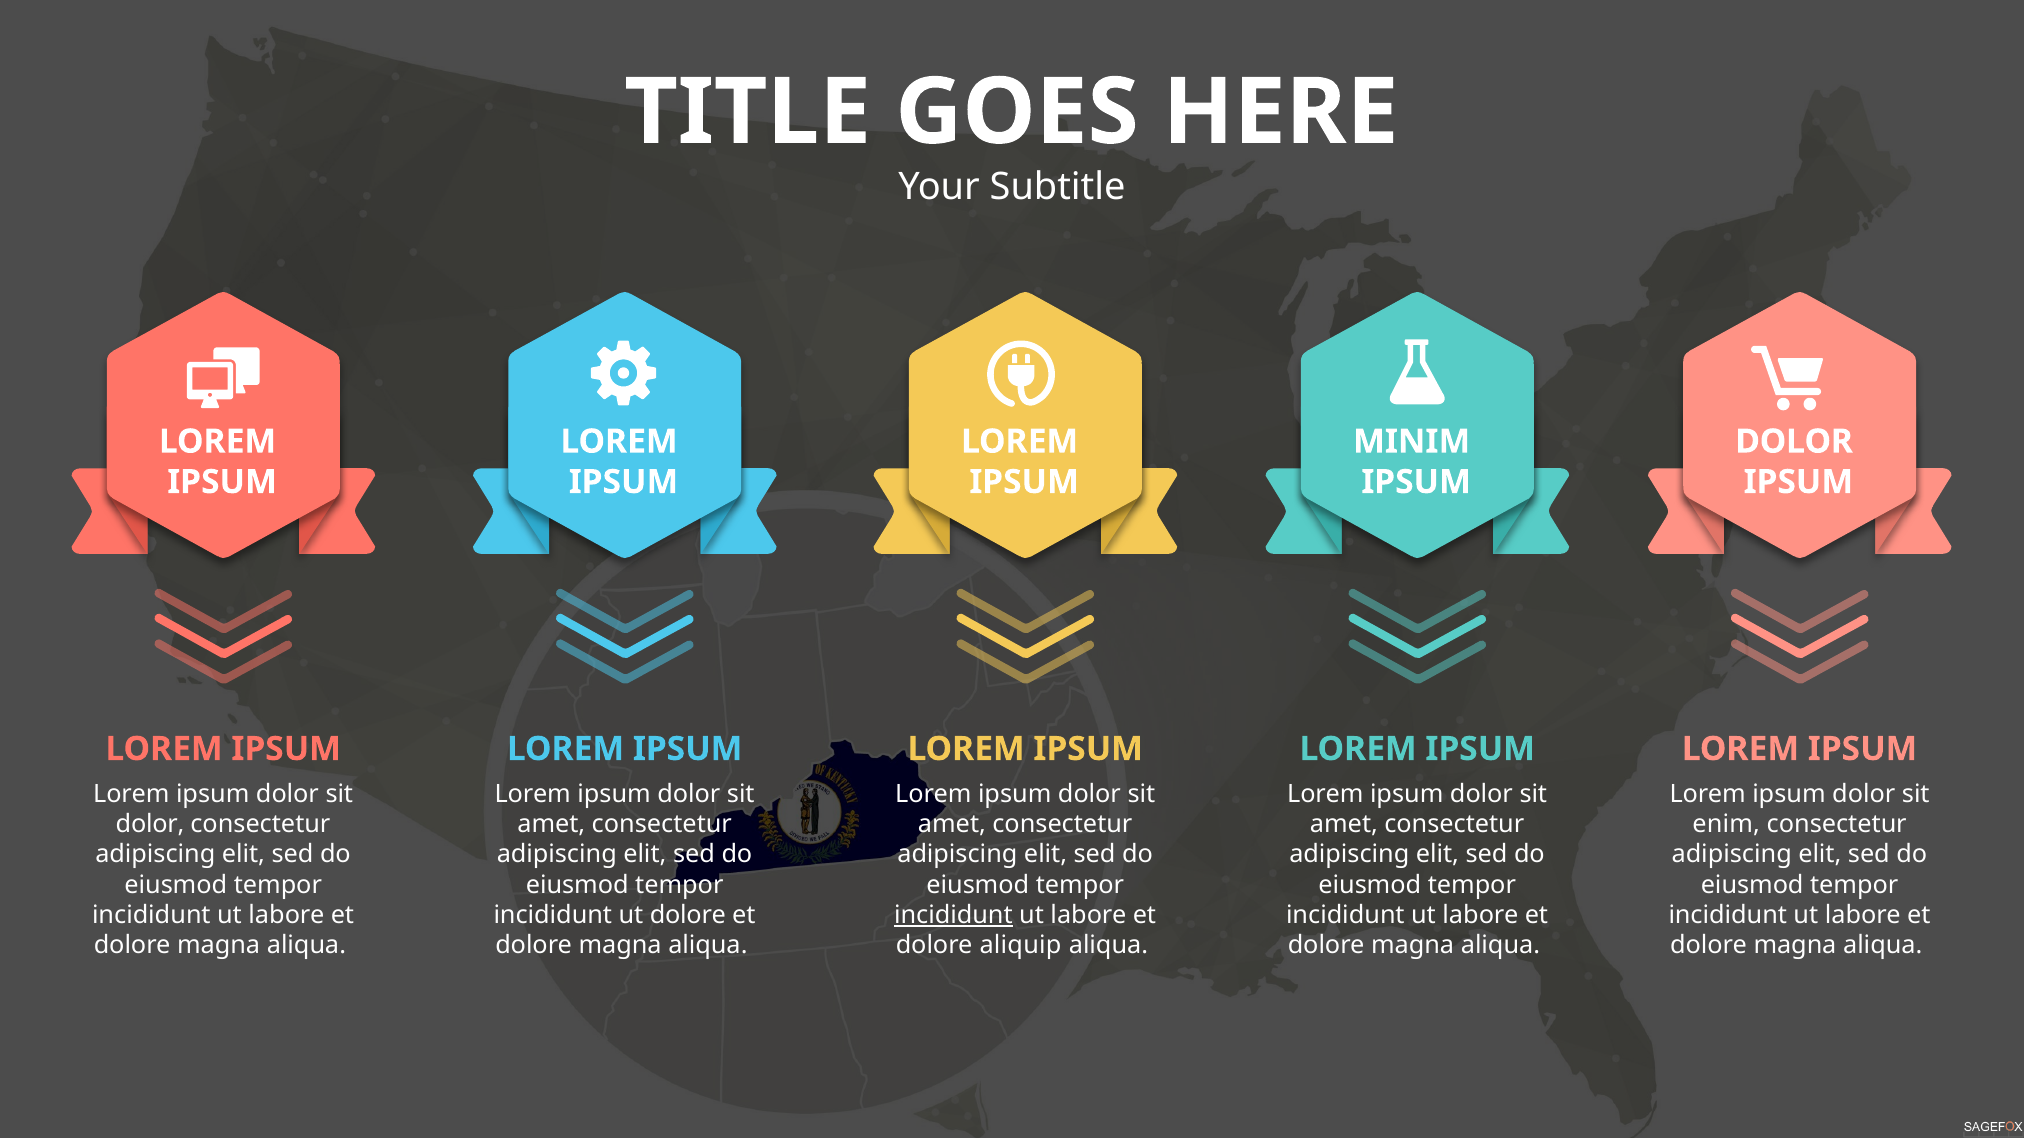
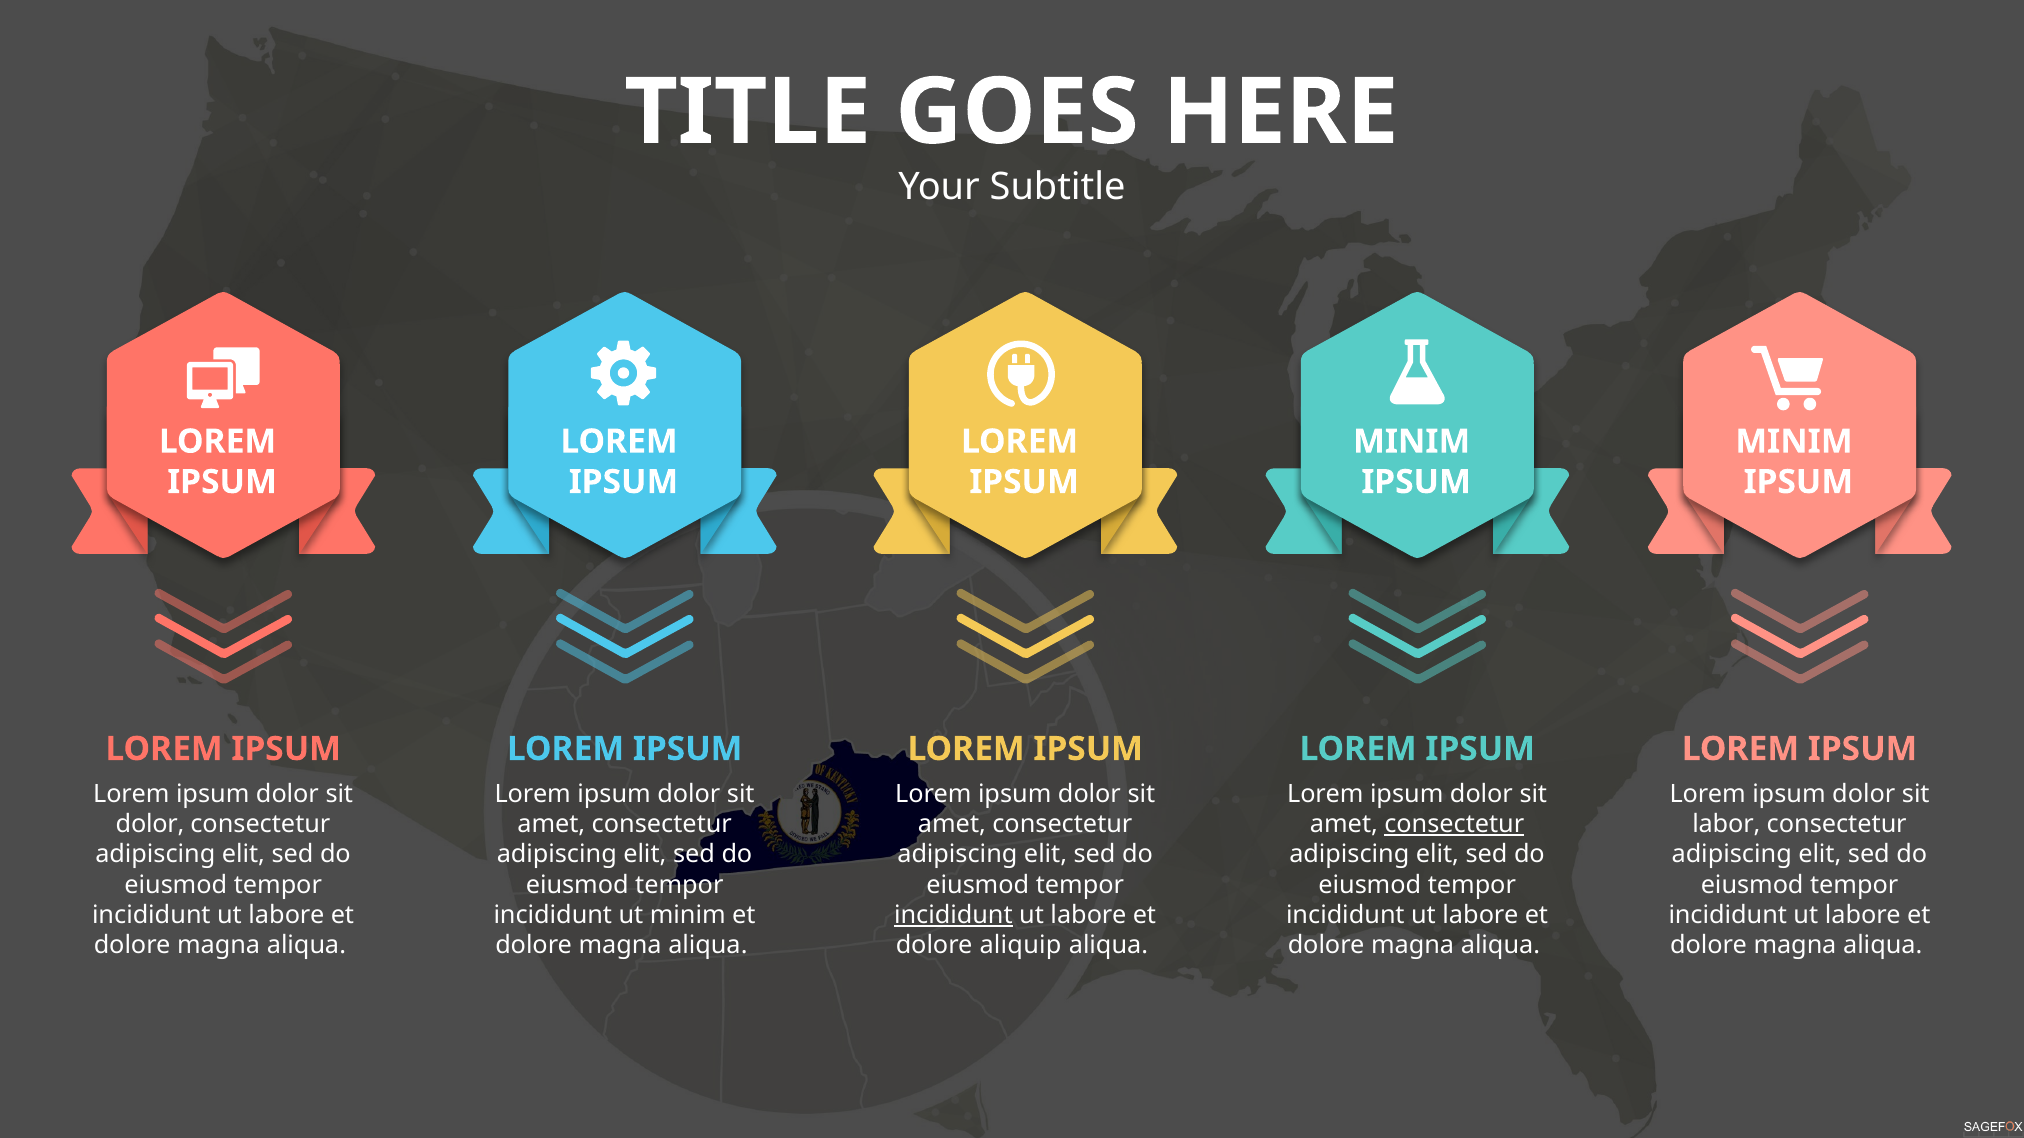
DOLOR at (1794, 442): DOLOR -> MINIM
consectetur at (1454, 825) underline: none -> present
enim: enim -> labor
ut dolore: dolore -> minim
